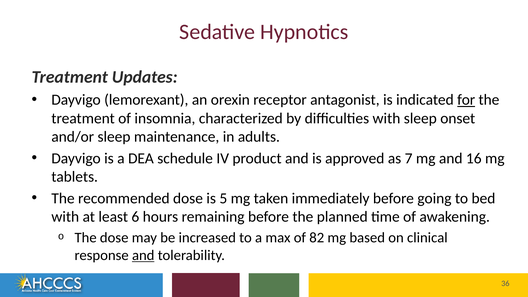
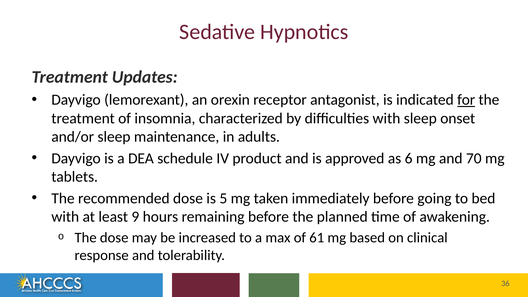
7: 7 -> 6
16: 16 -> 70
6: 6 -> 9
82: 82 -> 61
and at (143, 255) underline: present -> none
